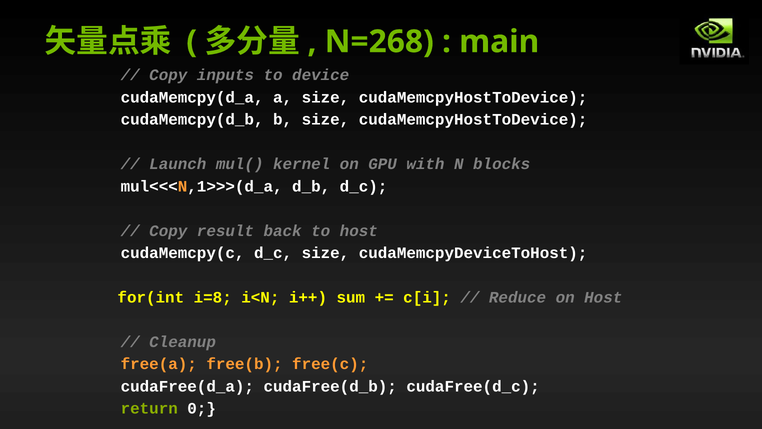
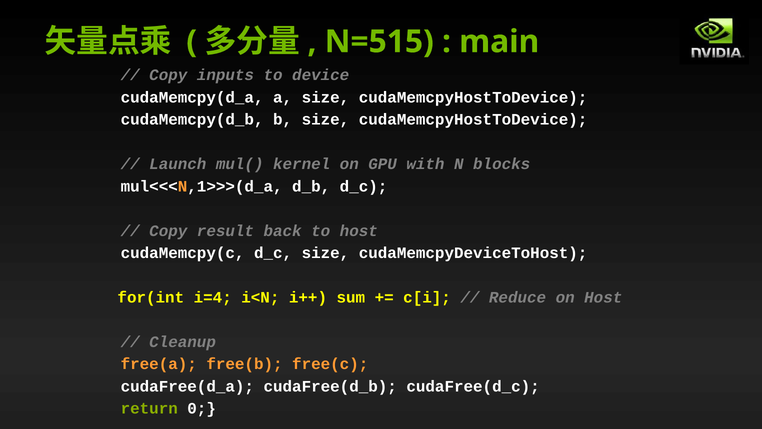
N=268: N=268 -> N=515
i=8: i=8 -> i=4
